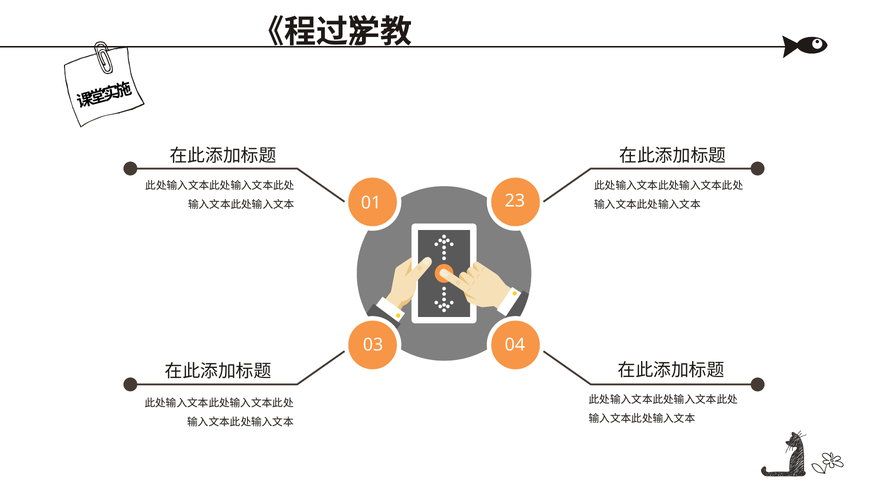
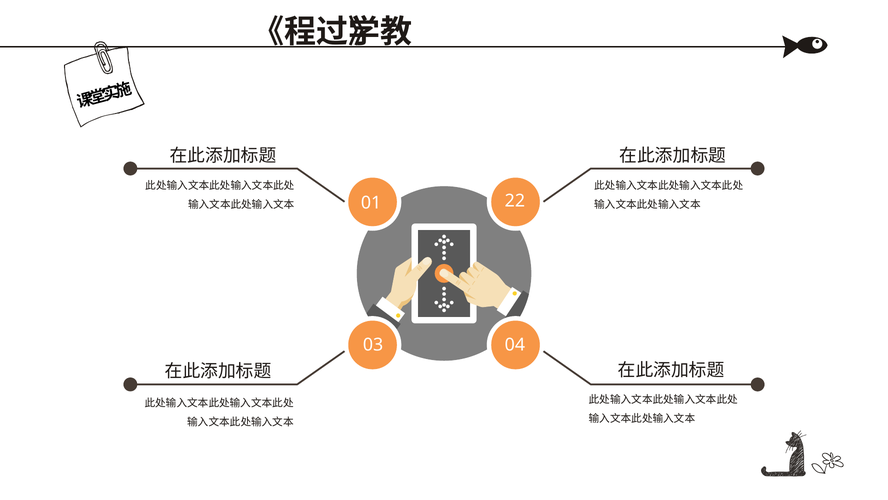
23: 23 -> 22
